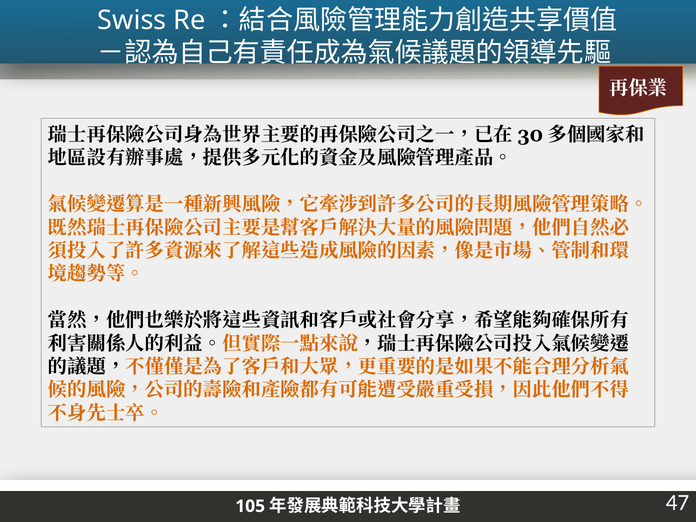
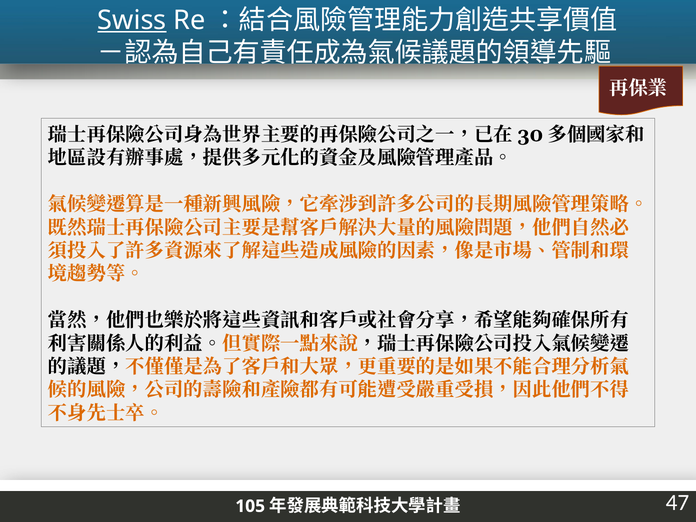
Swiss underline: none -> present
